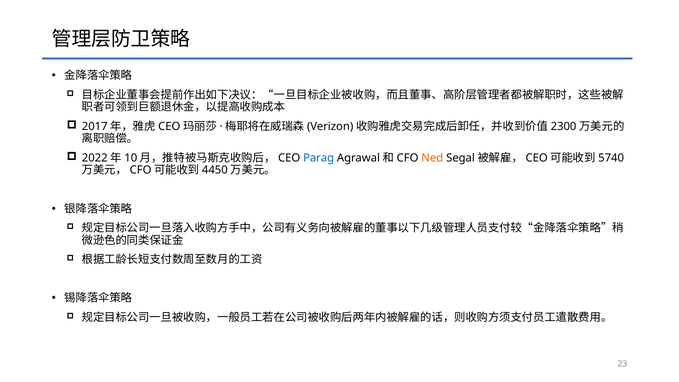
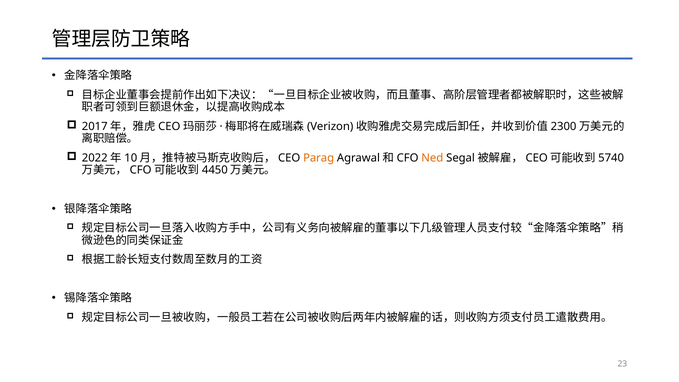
Parag colour: blue -> orange
